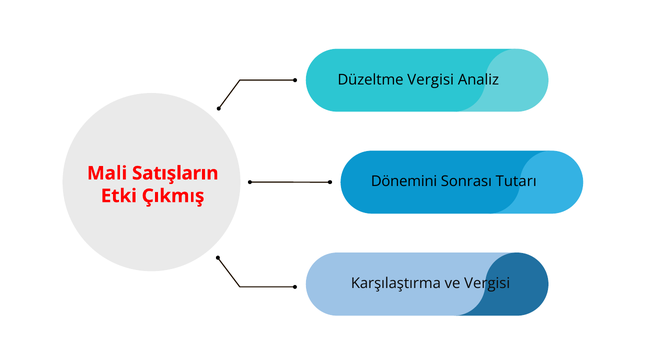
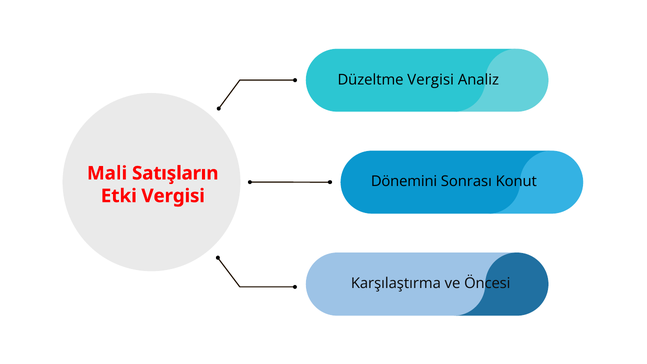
Tutarı: Tutarı -> Konut
Etki Çıkmış: Çıkmış -> Vergisi
ve Vergisi: Vergisi -> Öncesi
